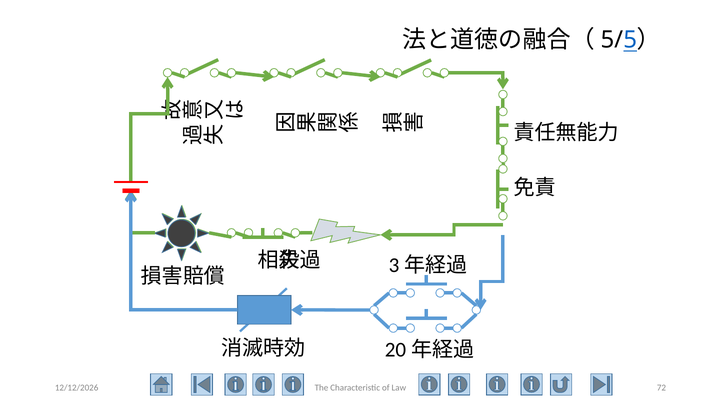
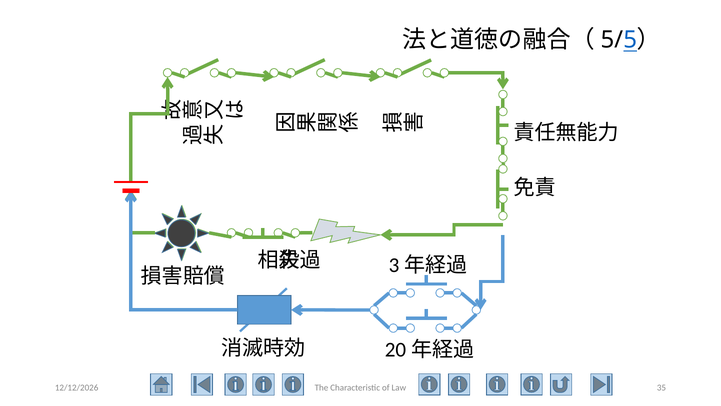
72: 72 -> 35
